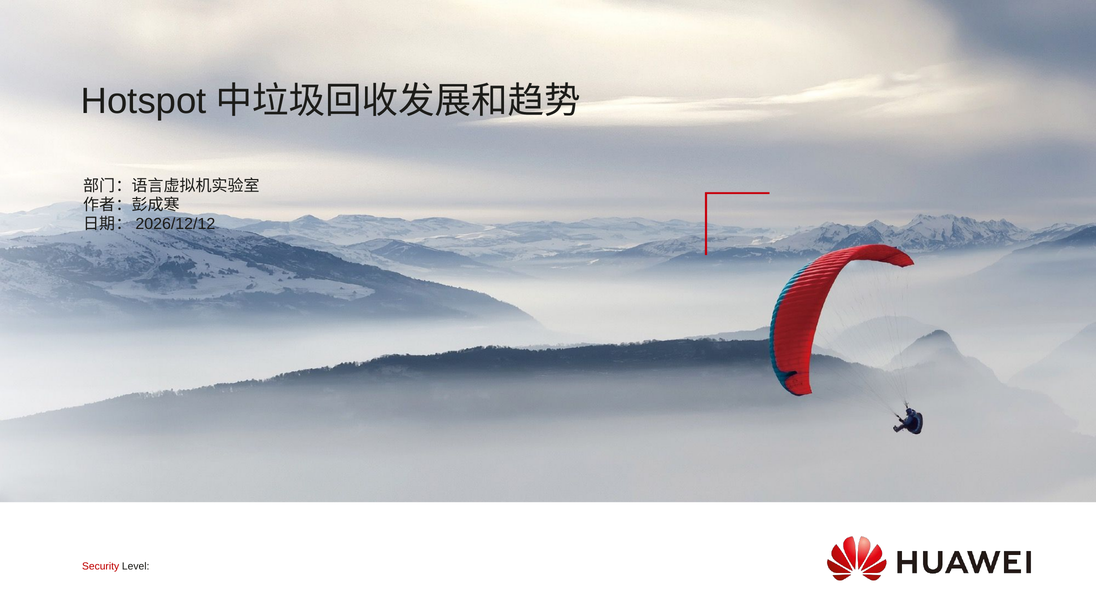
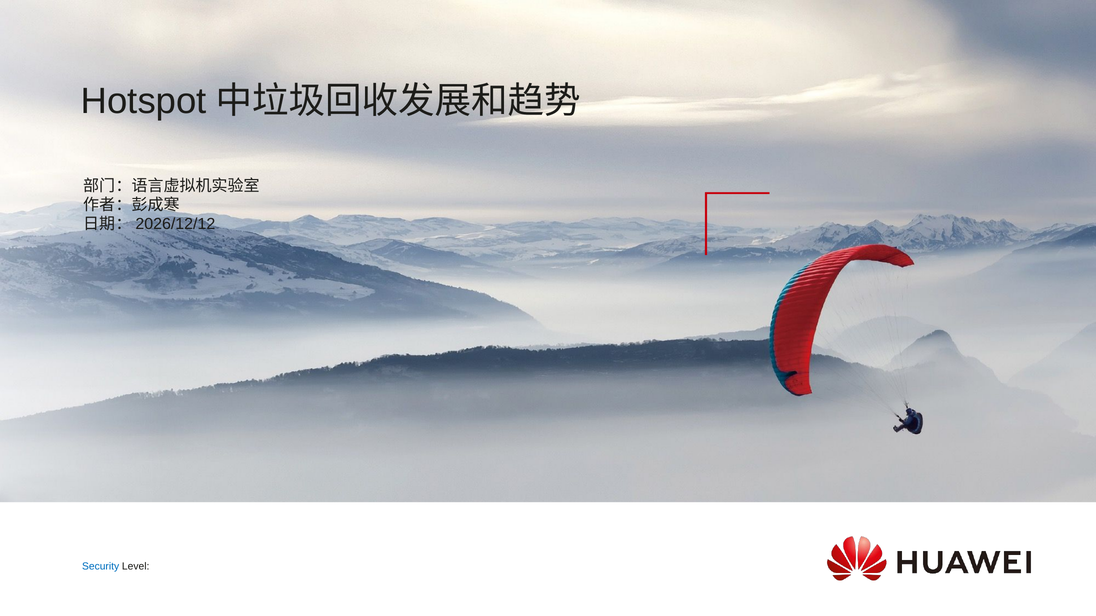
Security colour: red -> blue
